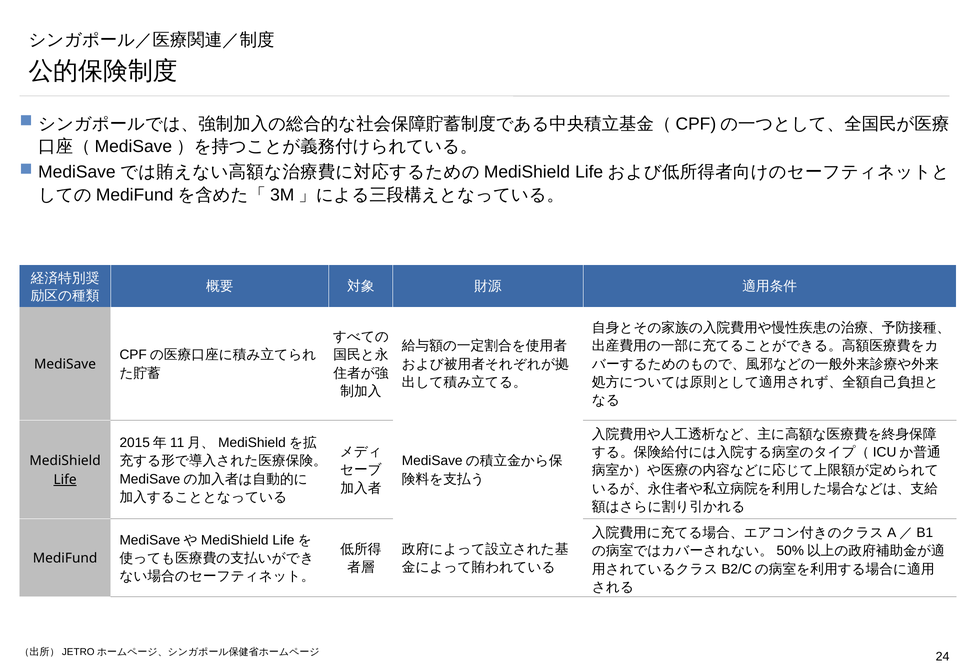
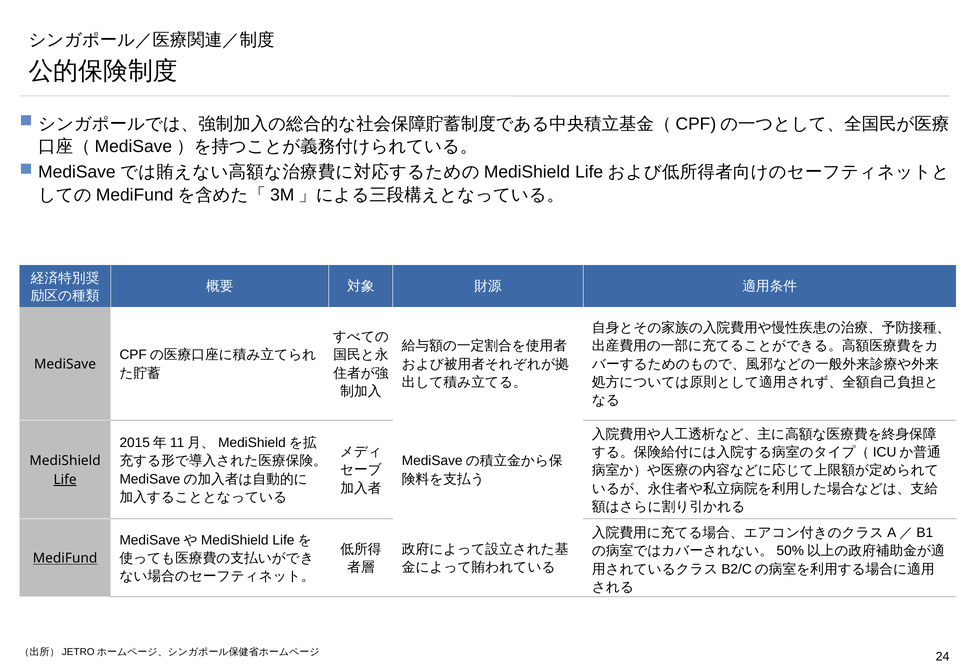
MediFund underline: none -> present
